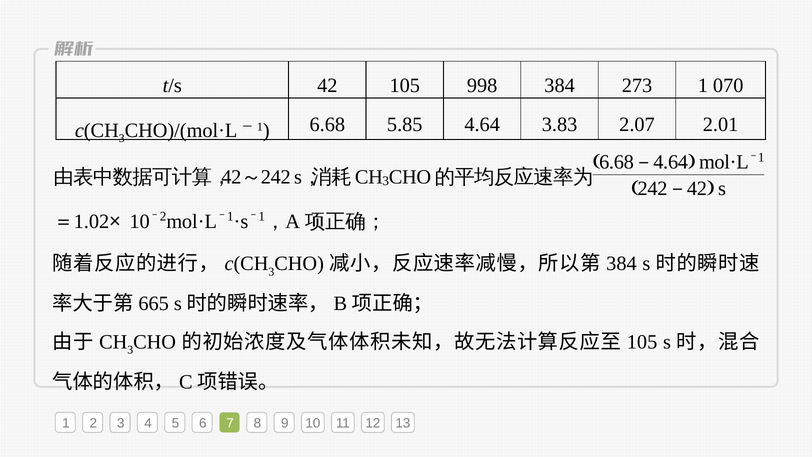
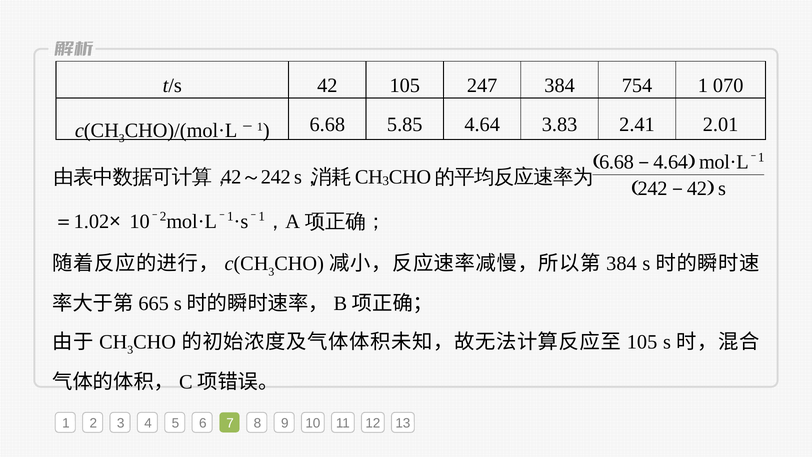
998: 998 -> 247
273: 273 -> 754
2.07: 2.07 -> 2.41
